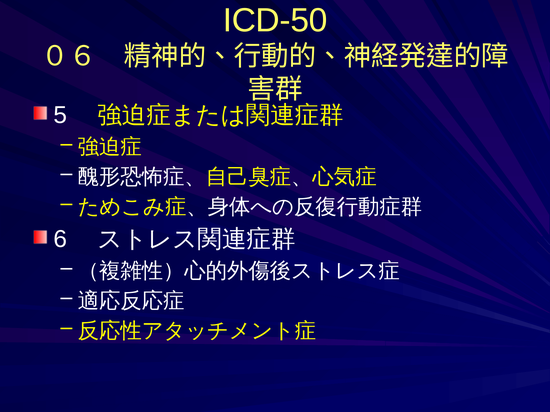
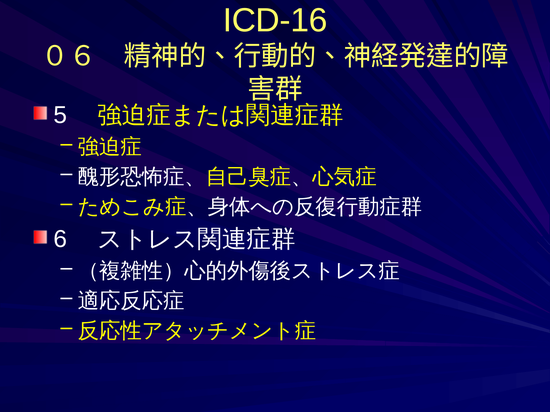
ICD-50: ICD-50 -> ICD-16
